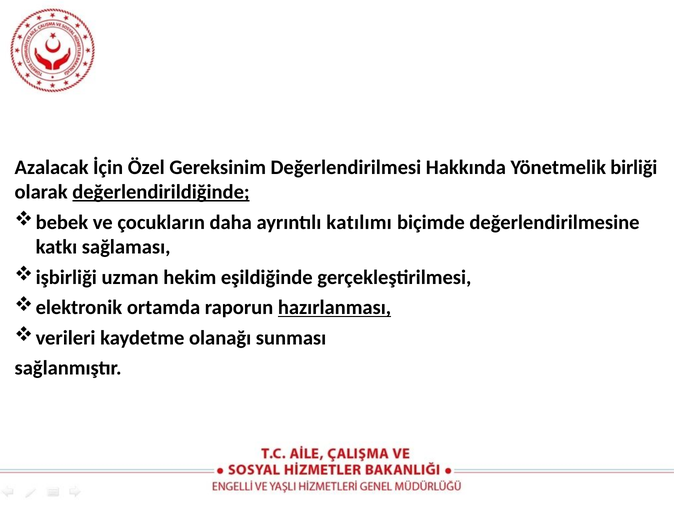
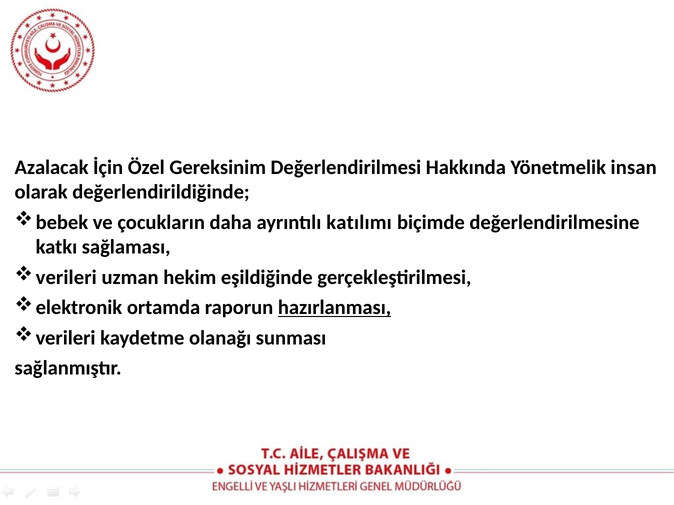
birliği: birliği -> insan
değerlendirildiğinde underline: present -> none
işbirliği at (66, 278): işbirliği -> verileri
